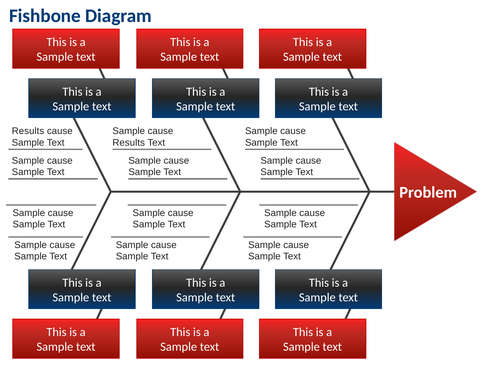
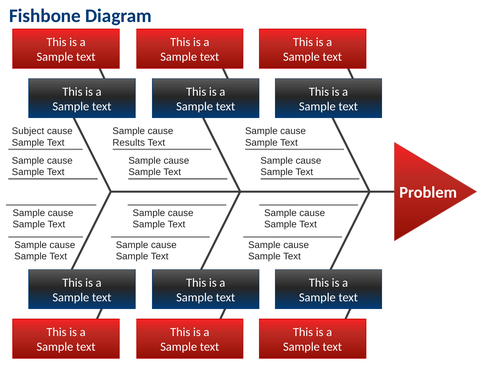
Results at (28, 131): Results -> Subject
